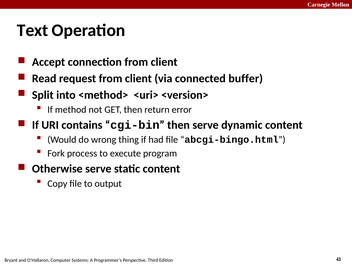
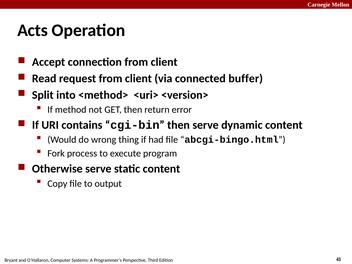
Text: Text -> Acts
